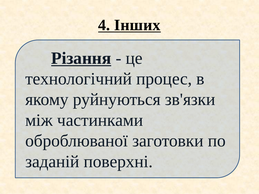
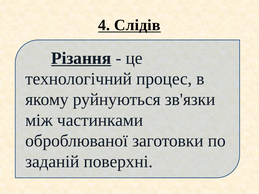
Інших: Інших -> Слідів
